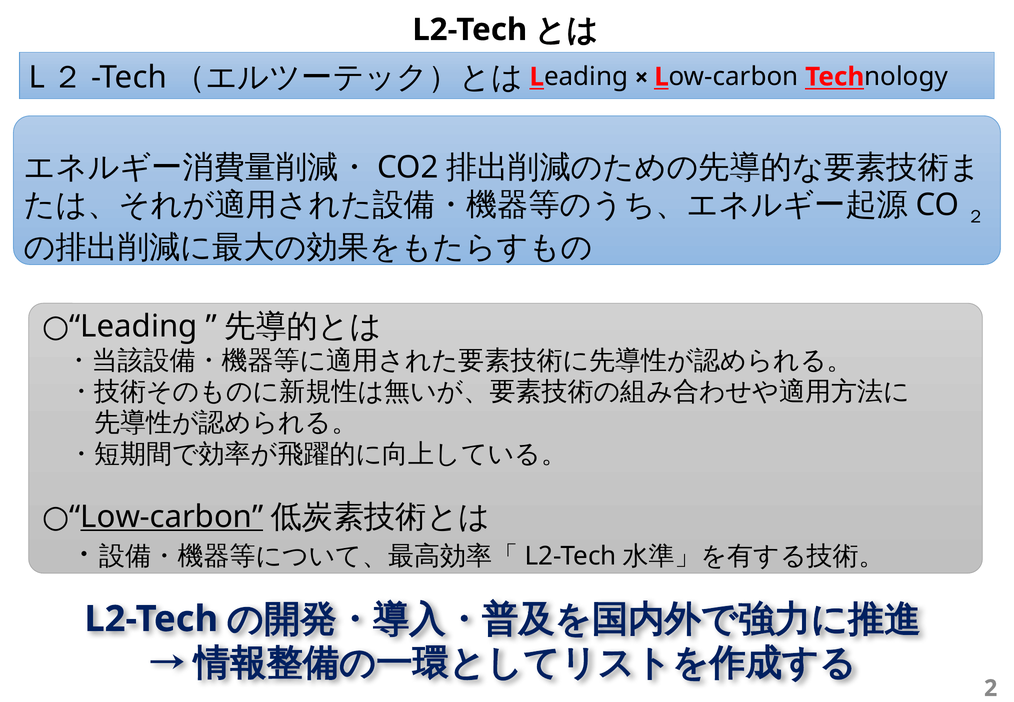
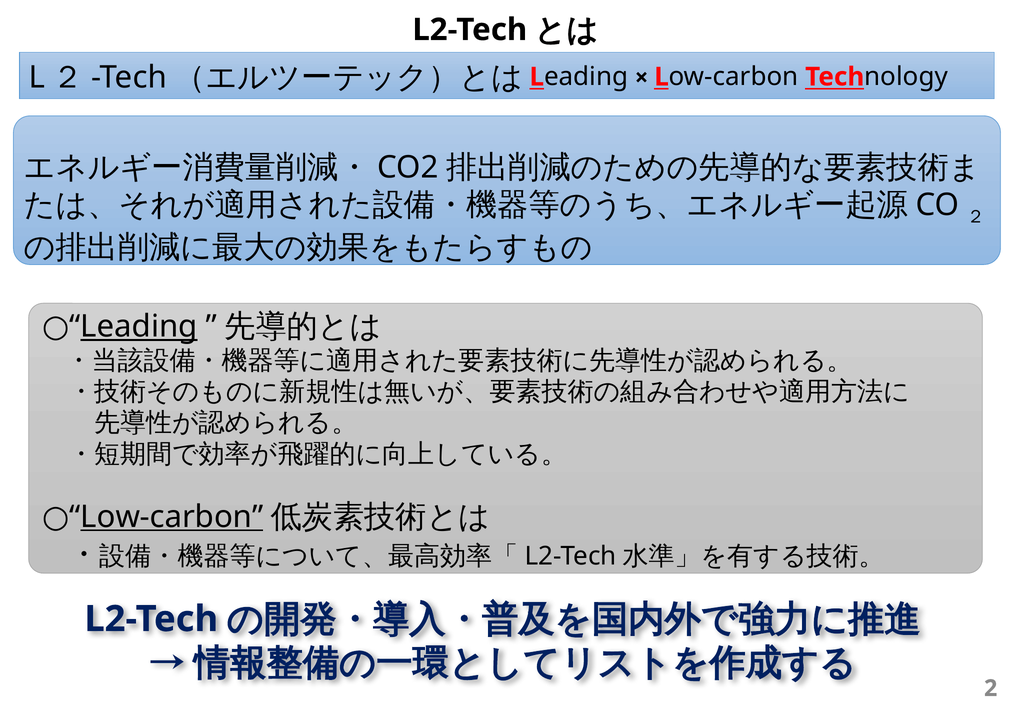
Leading underline: none -> present
